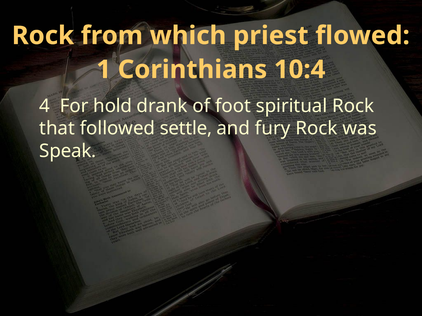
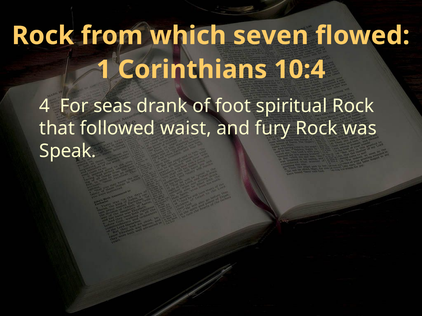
priest: priest -> seven
hold: hold -> seas
settle: settle -> waist
